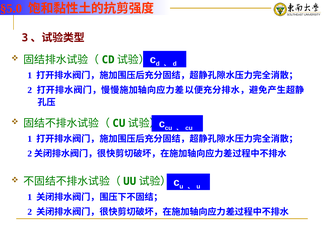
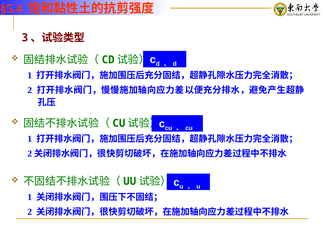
§5.0: §5.0 -> §5.4
